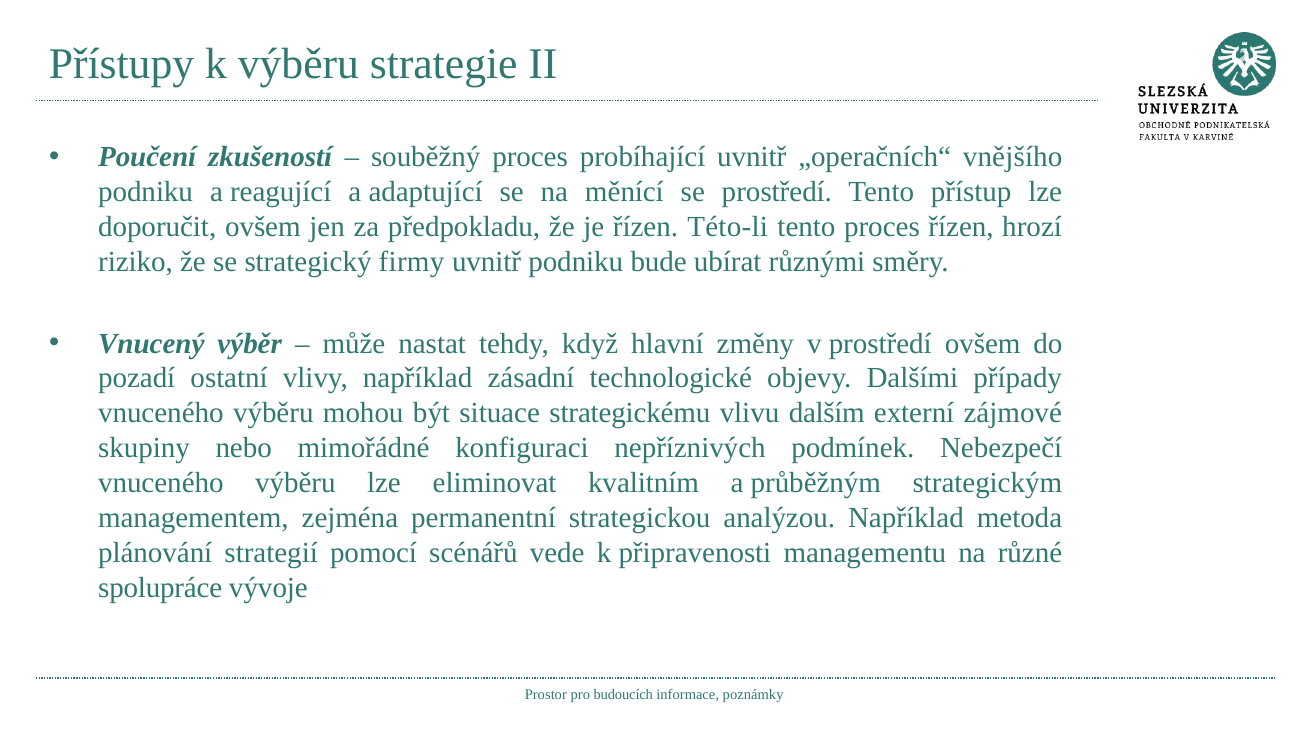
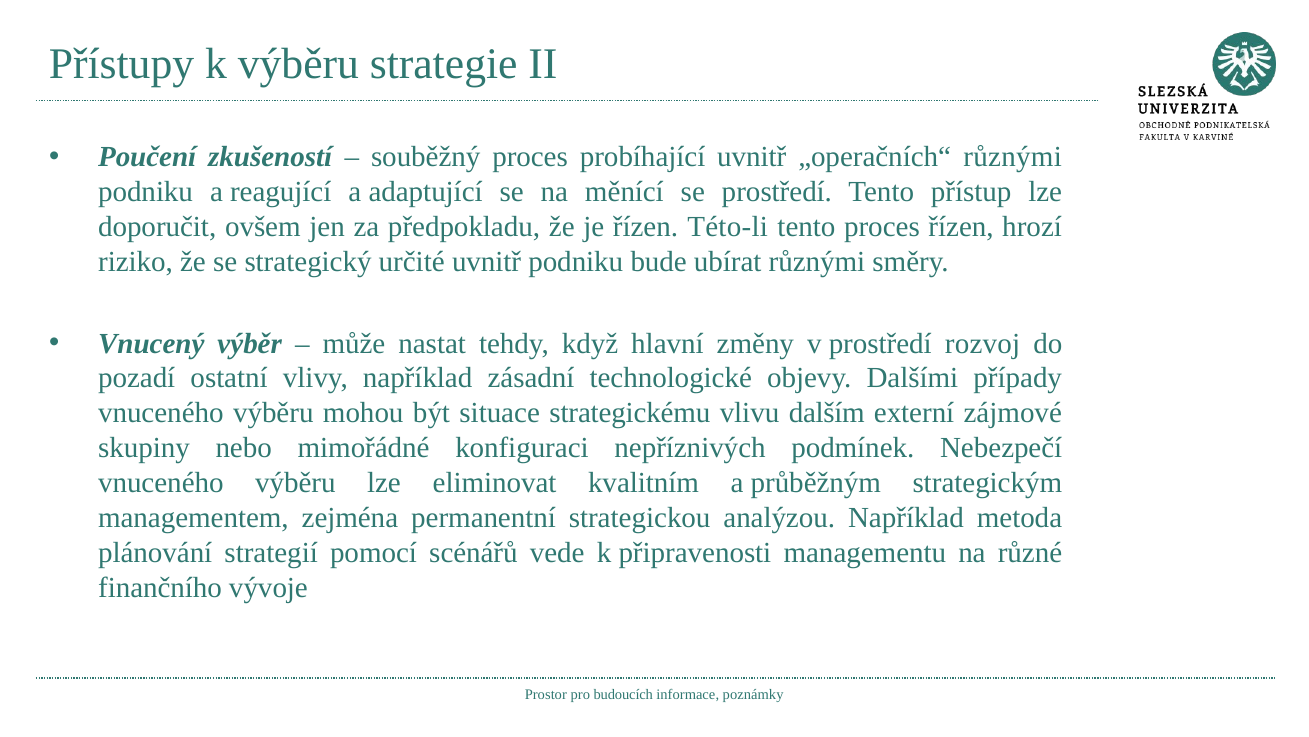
„operačních“ vnějšího: vnějšího -> různými
firmy: firmy -> určité
prostředí ovšem: ovšem -> rozvoj
spolupráce: spolupráce -> finančního
